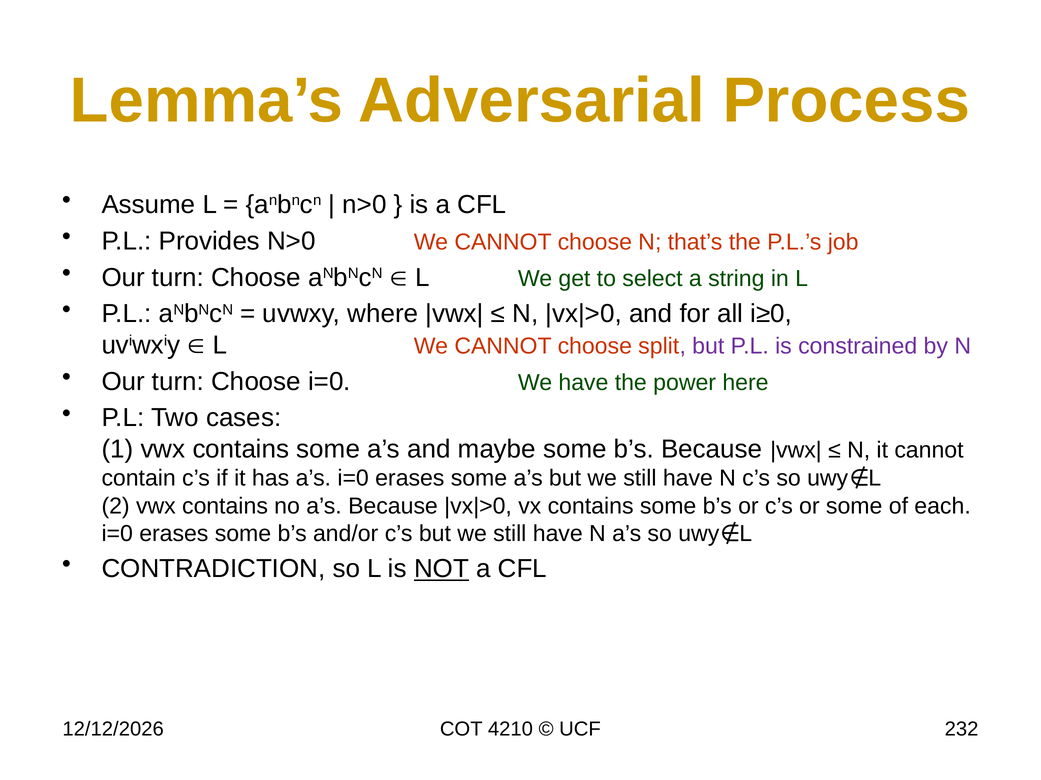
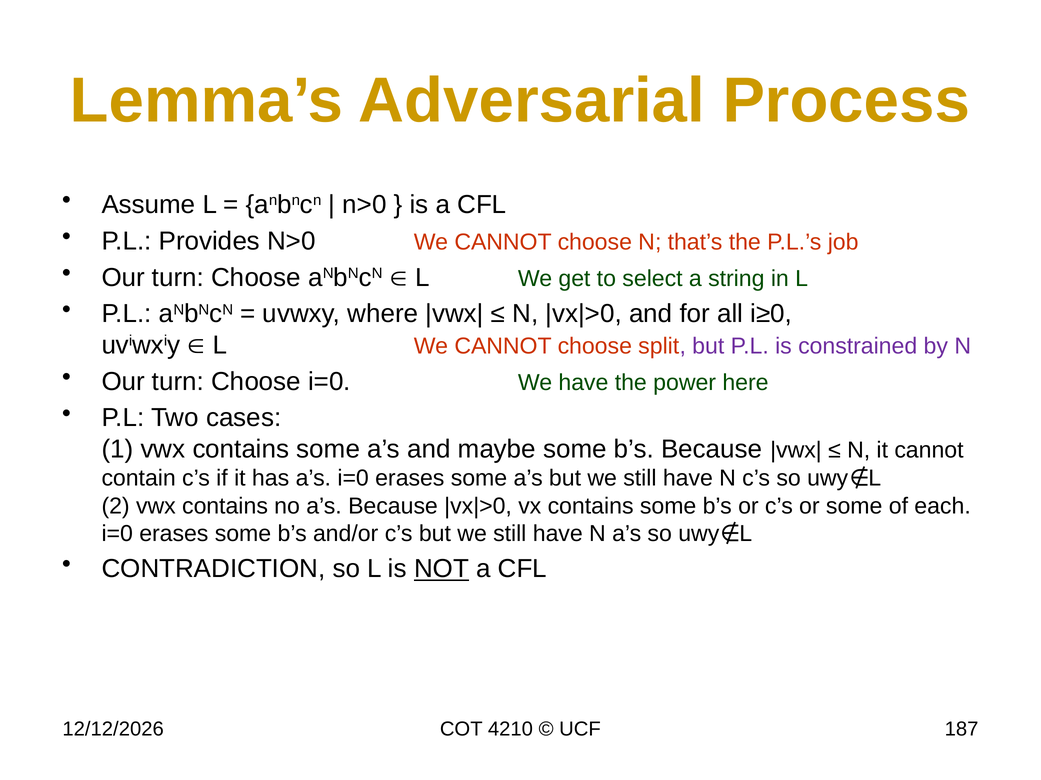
232: 232 -> 187
